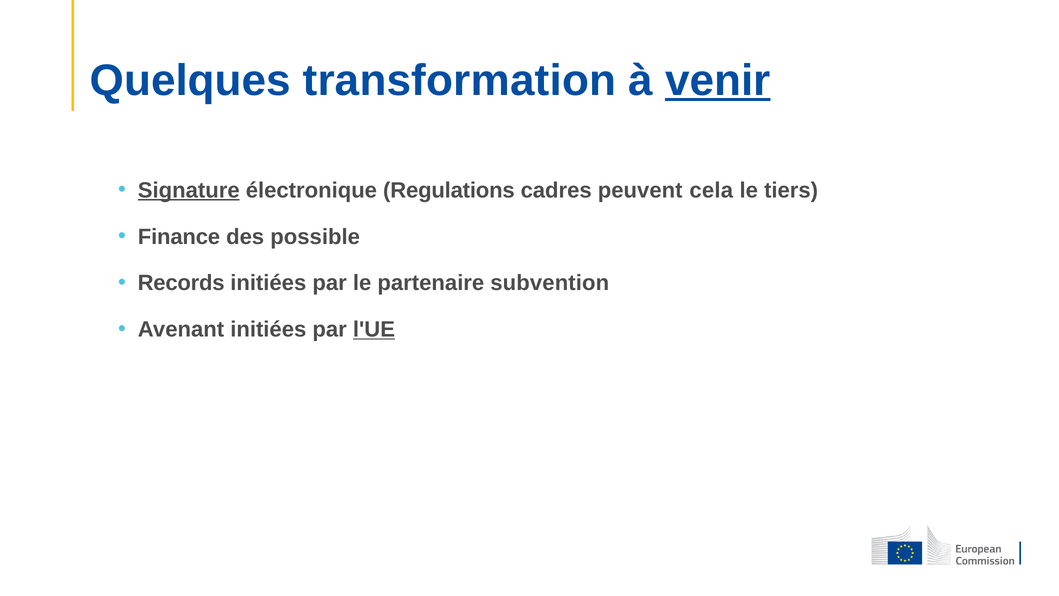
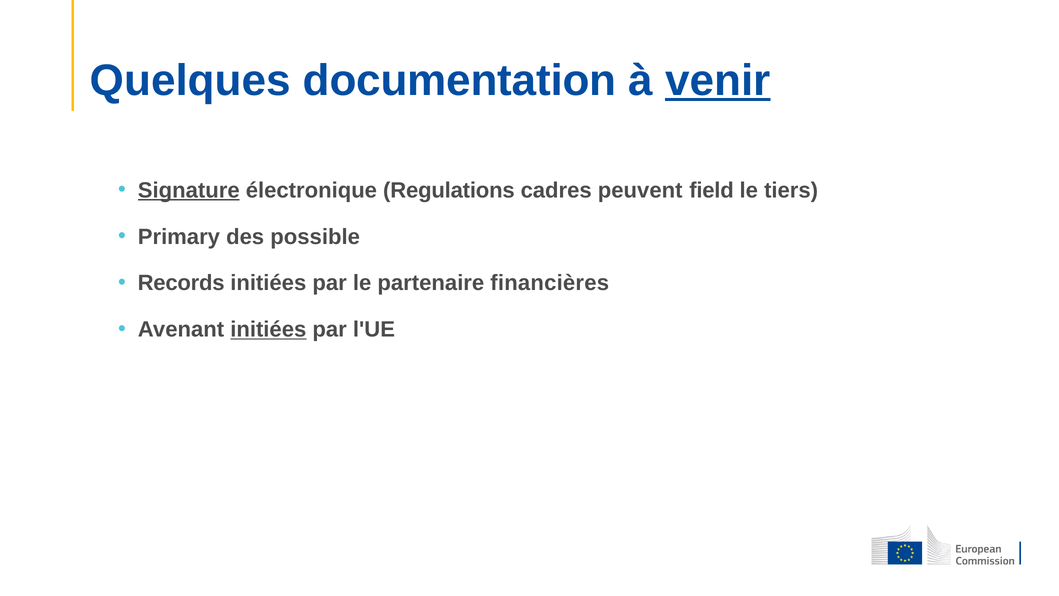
transformation: transformation -> documentation
cela: cela -> field
Finance: Finance -> Primary
subvention: subvention -> financières
initiées at (268, 329) underline: none -> present
l'UE underline: present -> none
